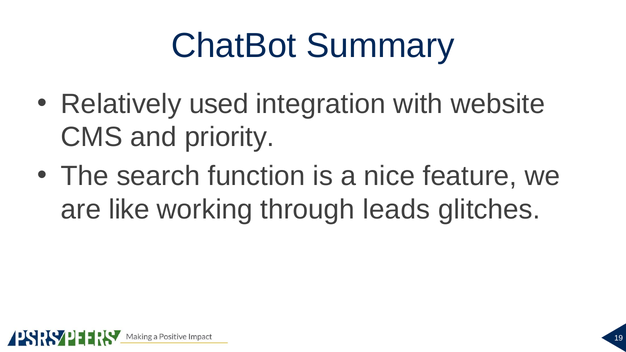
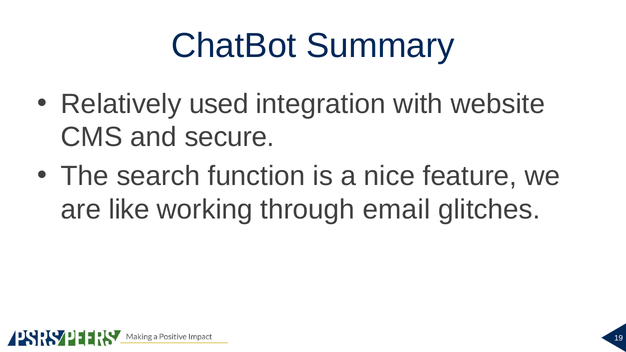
priority: priority -> secure
leads: leads -> email
